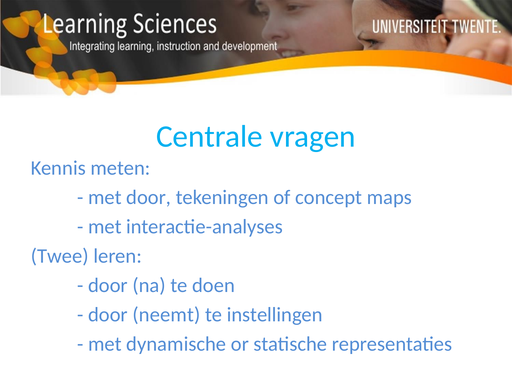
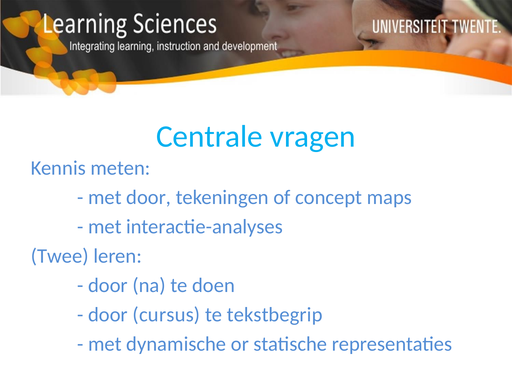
neemt: neemt -> cursus
instellingen: instellingen -> tekstbegrip
